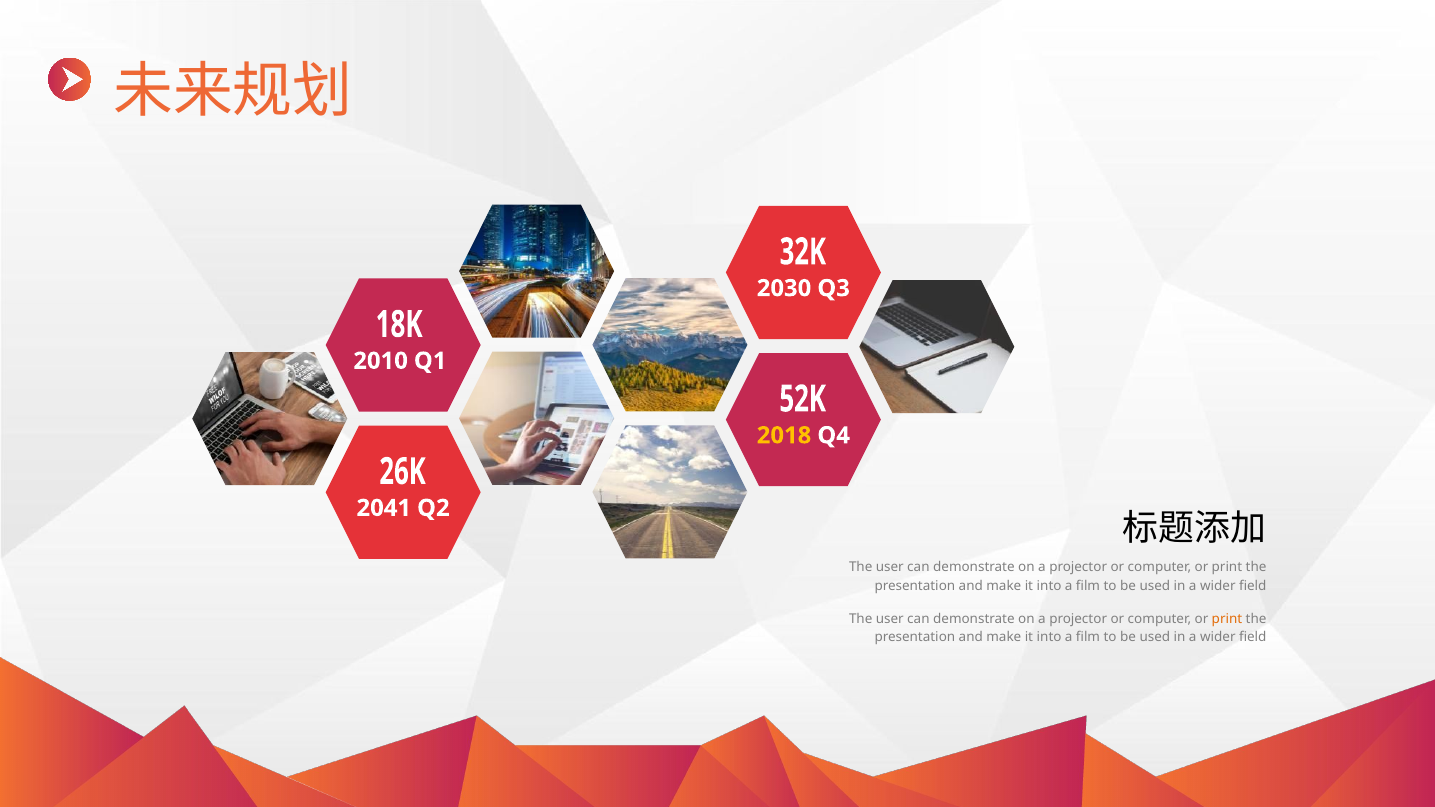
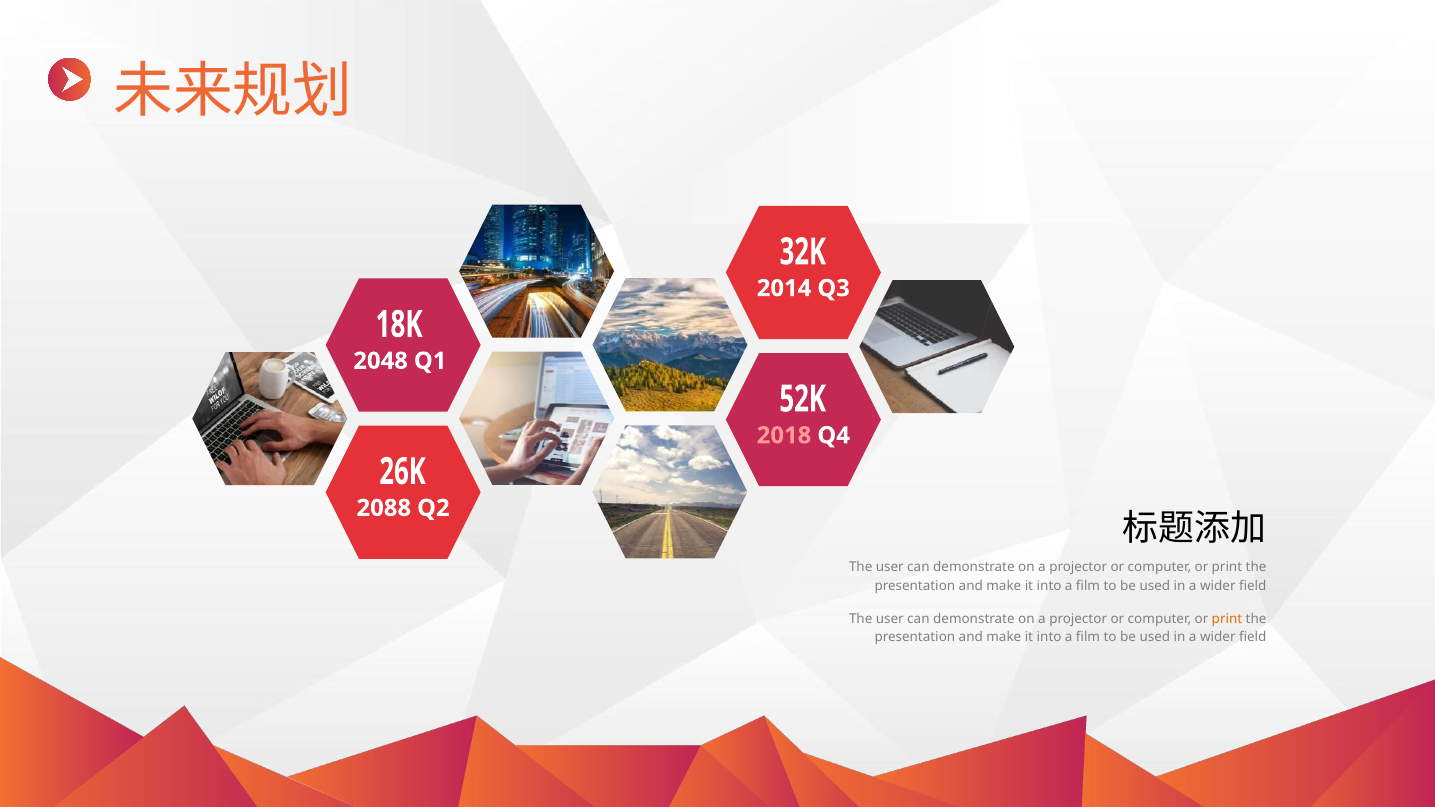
2030: 2030 -> 2014
2010: 2010 -> 2048
2018 colour: yellow -> pink
2041: 2041 -> 2088
